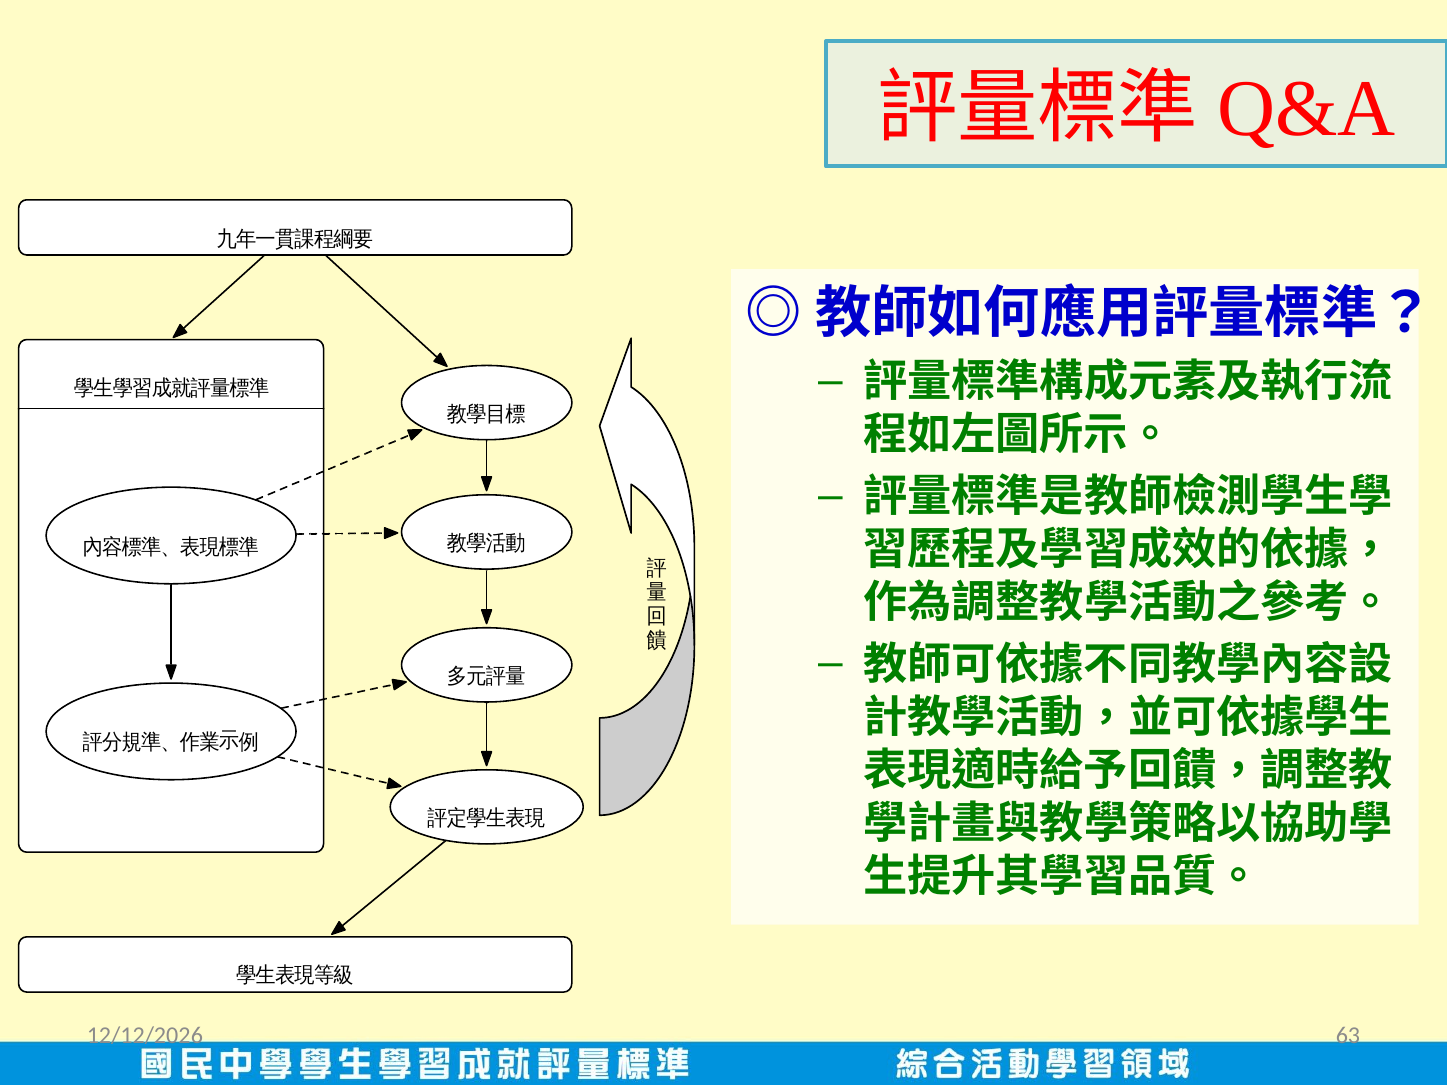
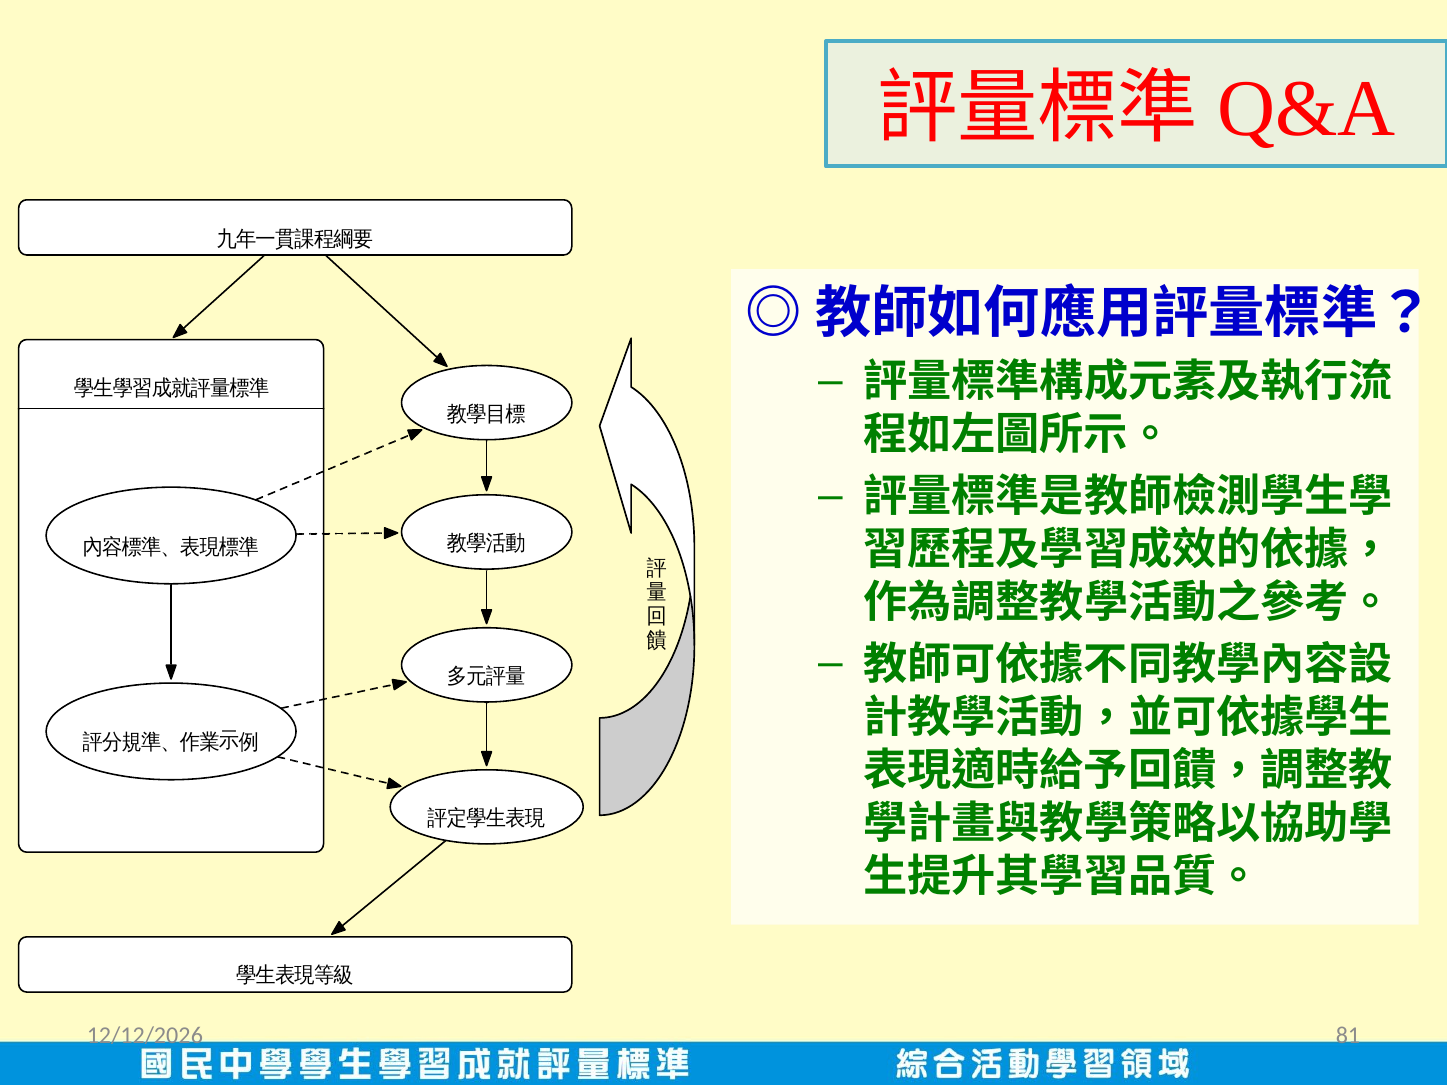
63: 63 -> 81
